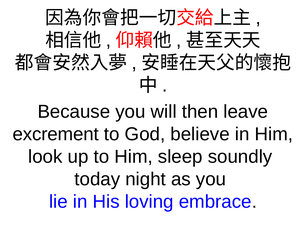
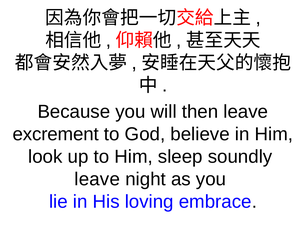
today at (97, 179): today -> leave
